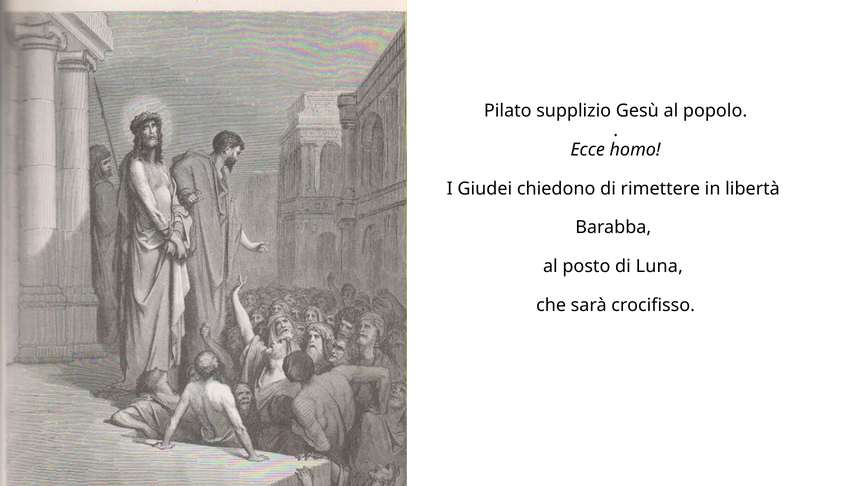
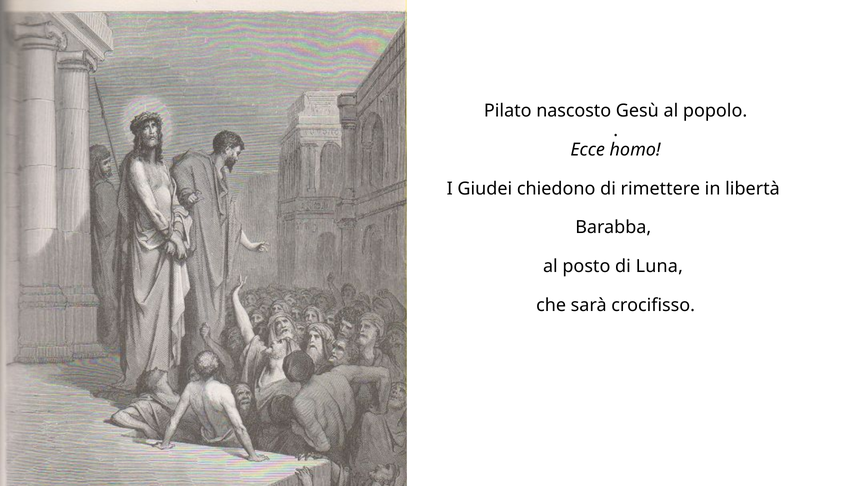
supplizio: supplizio -> nascosto
